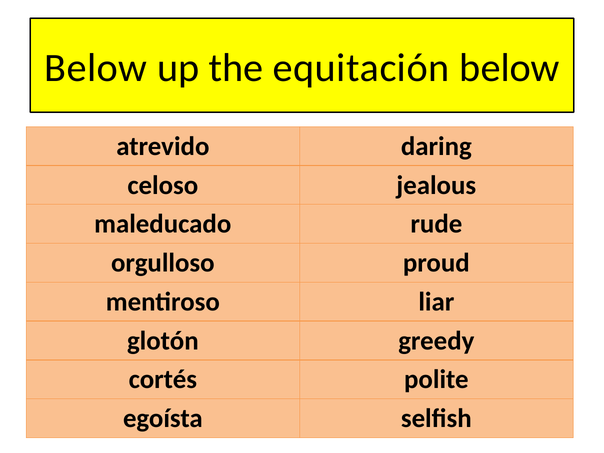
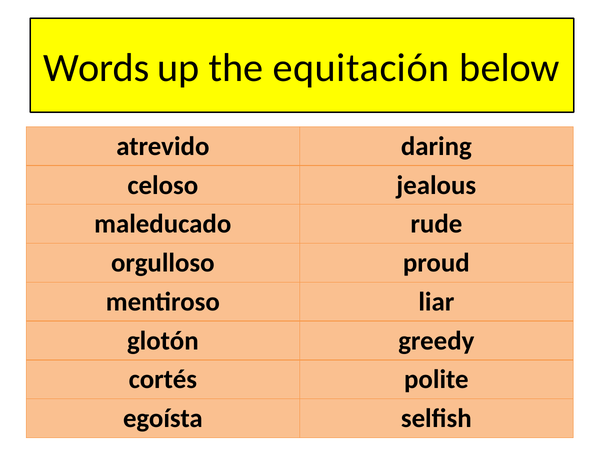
Below at (96, 68): Below -> Words
